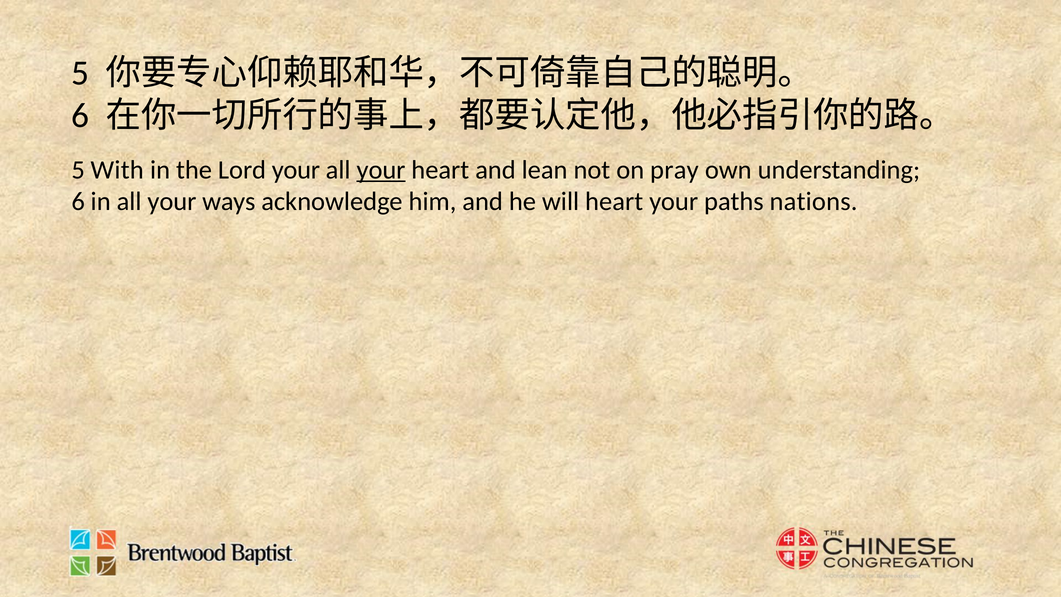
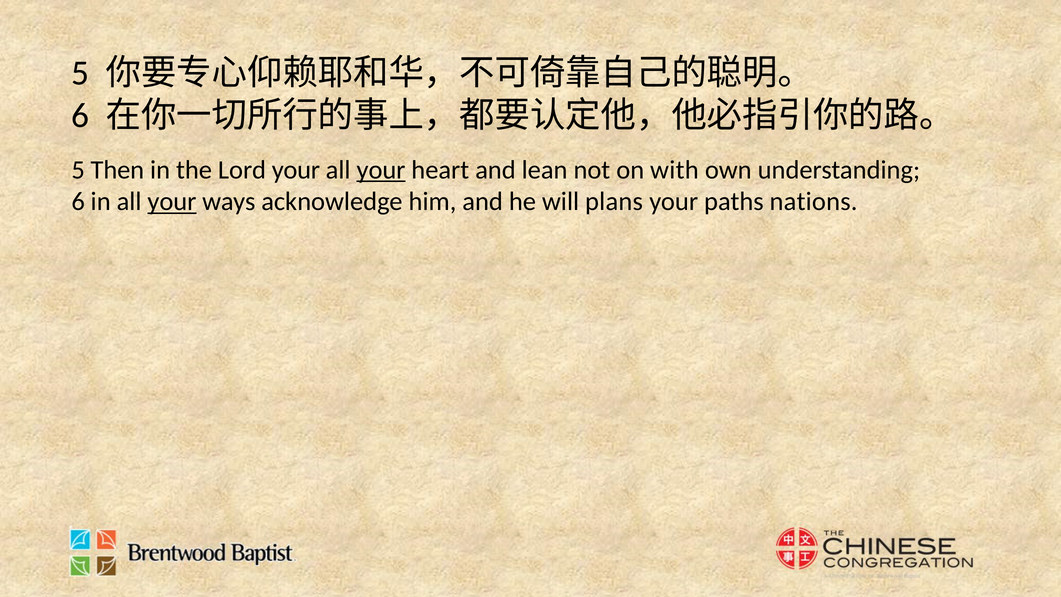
With: With -> Then
pray: pray -> with
your at (172, 202) underline: none -> present
will heart: heart -> plans
